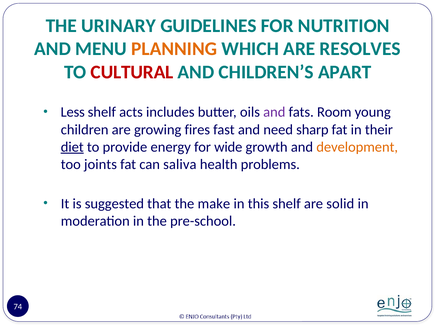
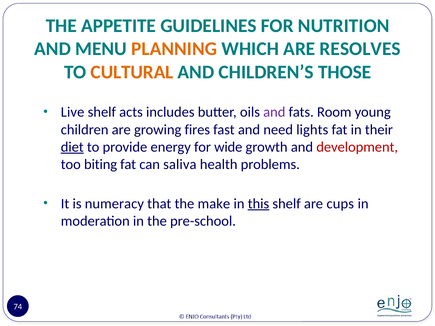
URINARY: URINARY -> APPETITE
CULTURAL colour: red -> orange
APART: APART -> THOSE
Less: Less -> Live
sharp: sharp -> lights
development colour: orange -> red
joints: joints -> biting
suggested: suggested -> numeracy
this underline: none -> present
solid: solid -> cups
